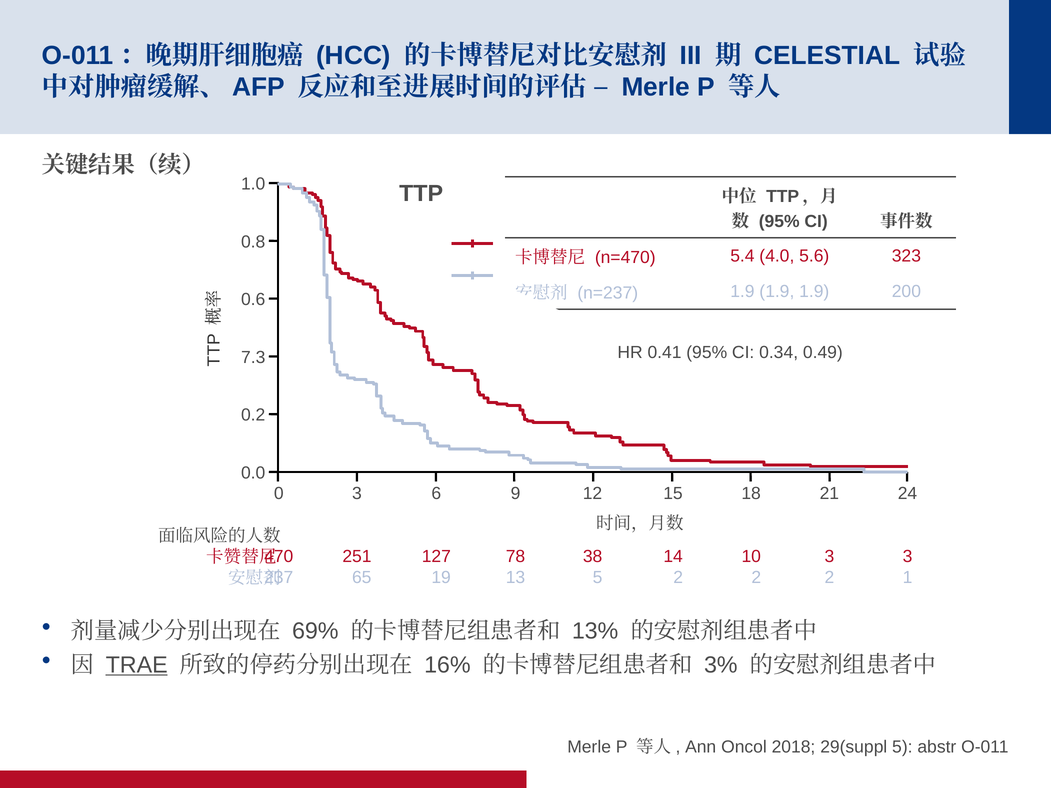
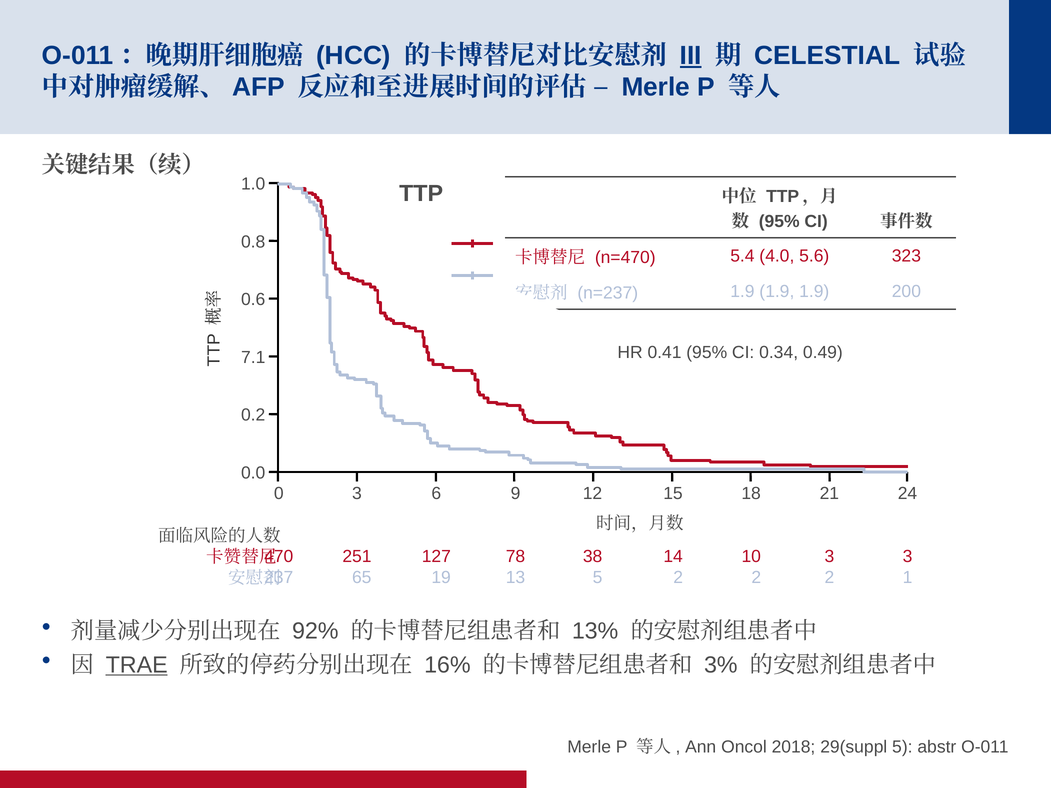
III underline: none -> present
7.3: 7.3 -> 7.1
69%: 69% -> 92%
